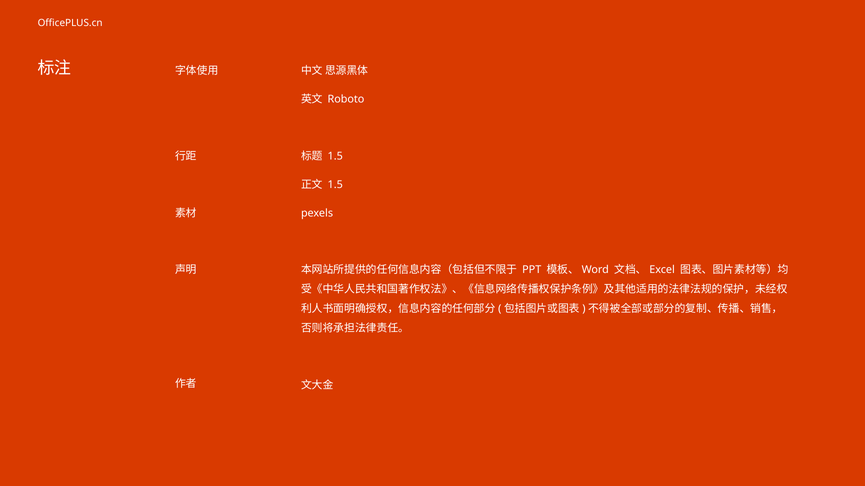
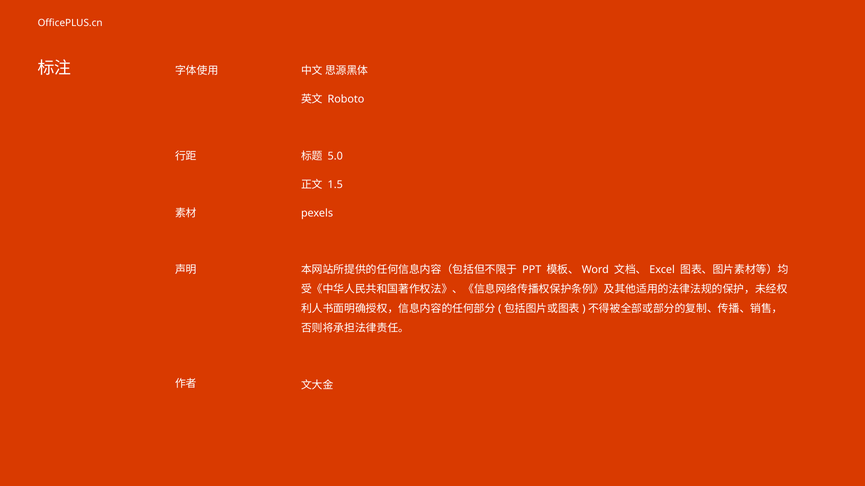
1.5 at (335, 156): 1.5 -> 5.0
